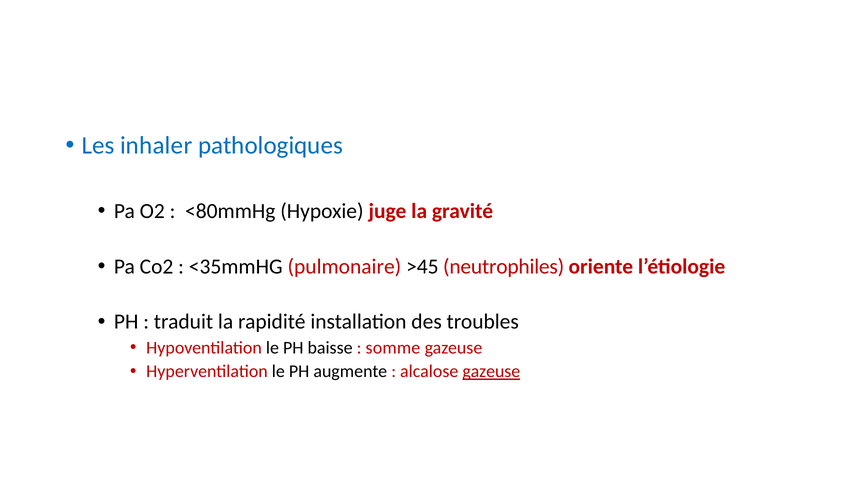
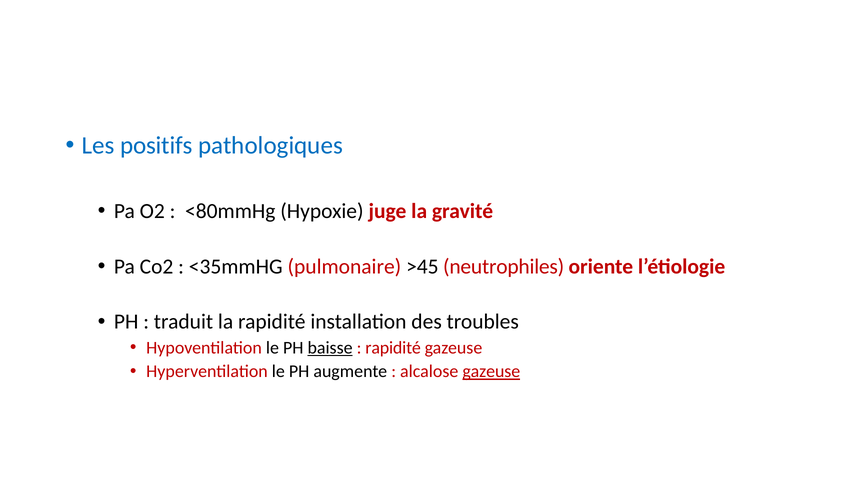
inhaler: inhaler -> positifs
baisse underline: none -> present
somme at (393, 347): somme -> rapidité
